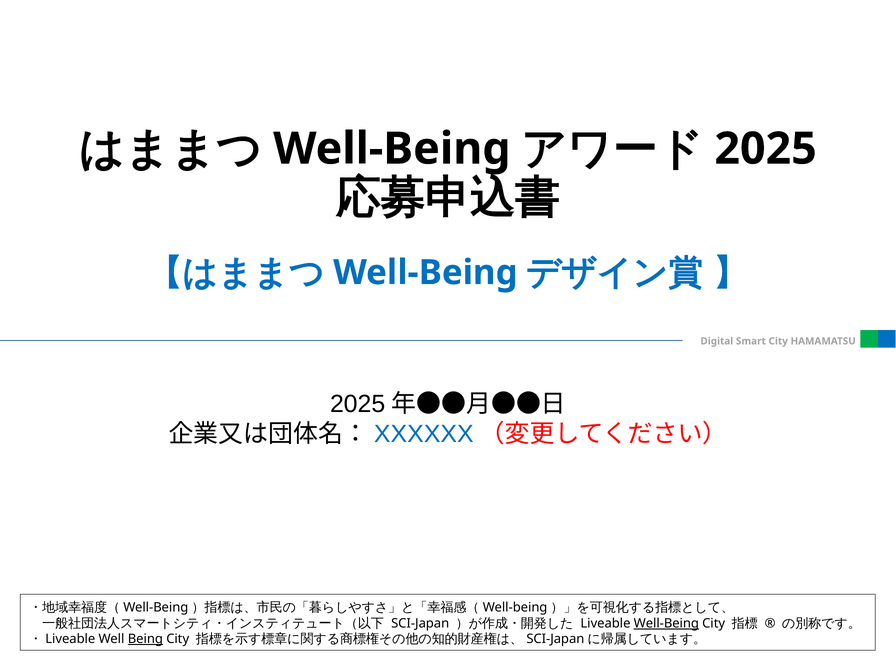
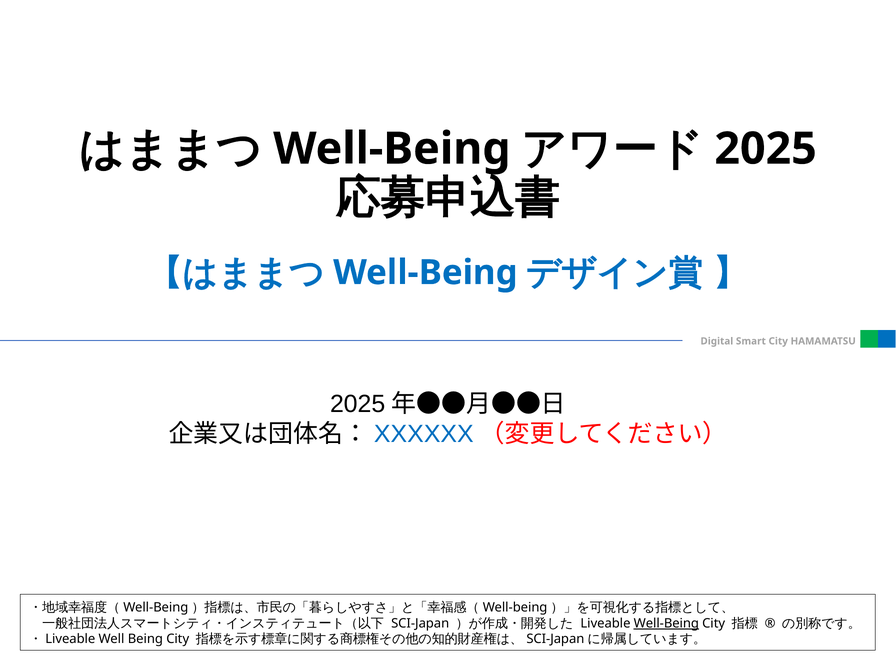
Being underline: present -> none
